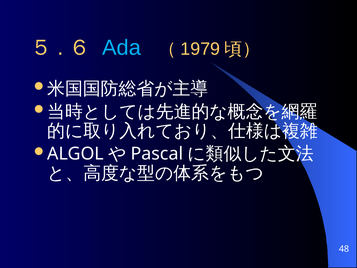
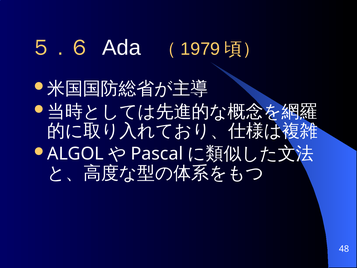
Ada colour: light blue -> white
